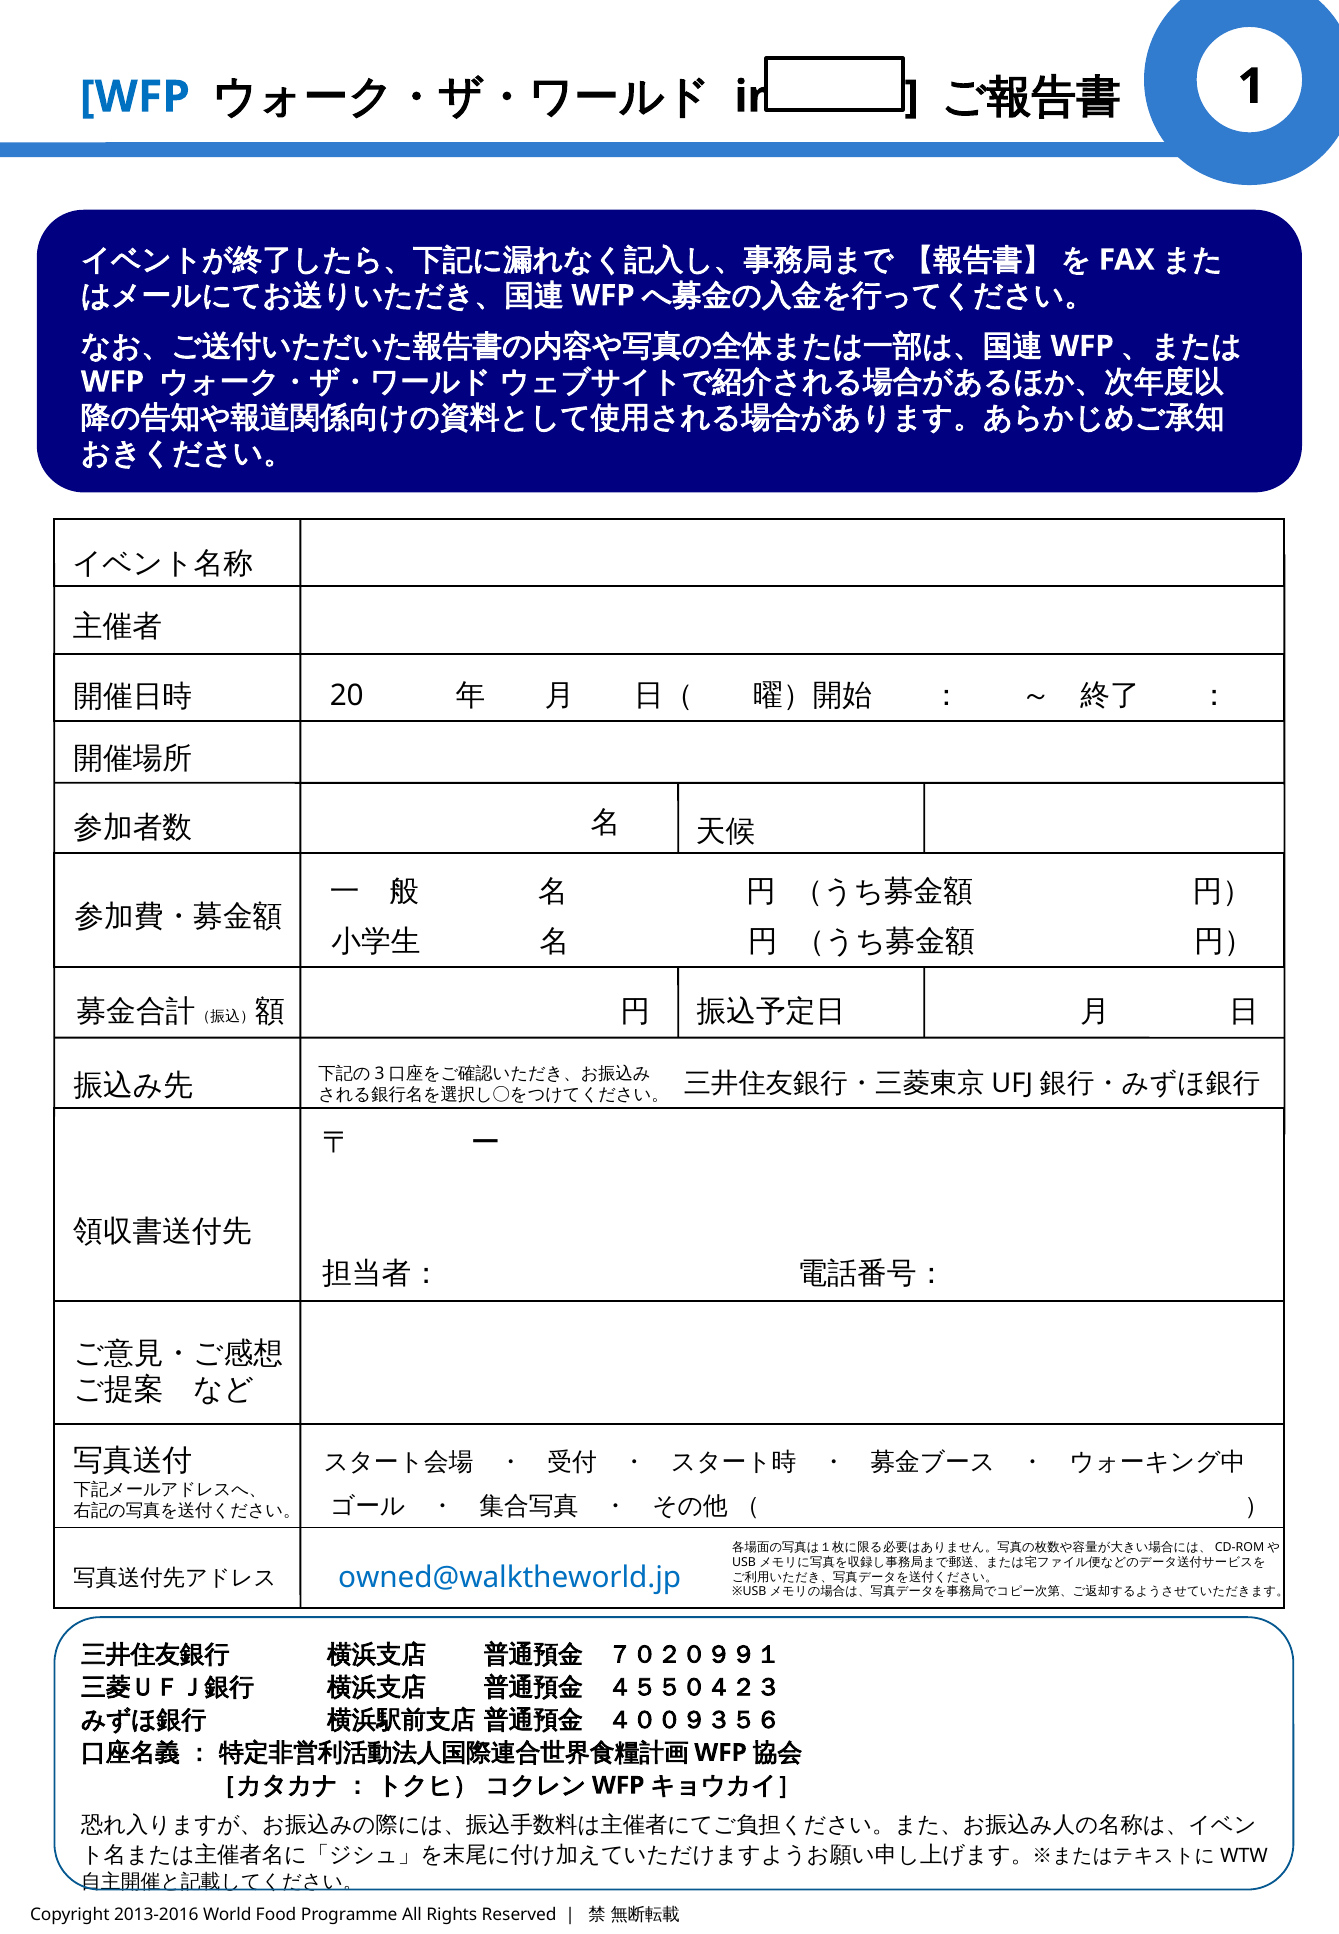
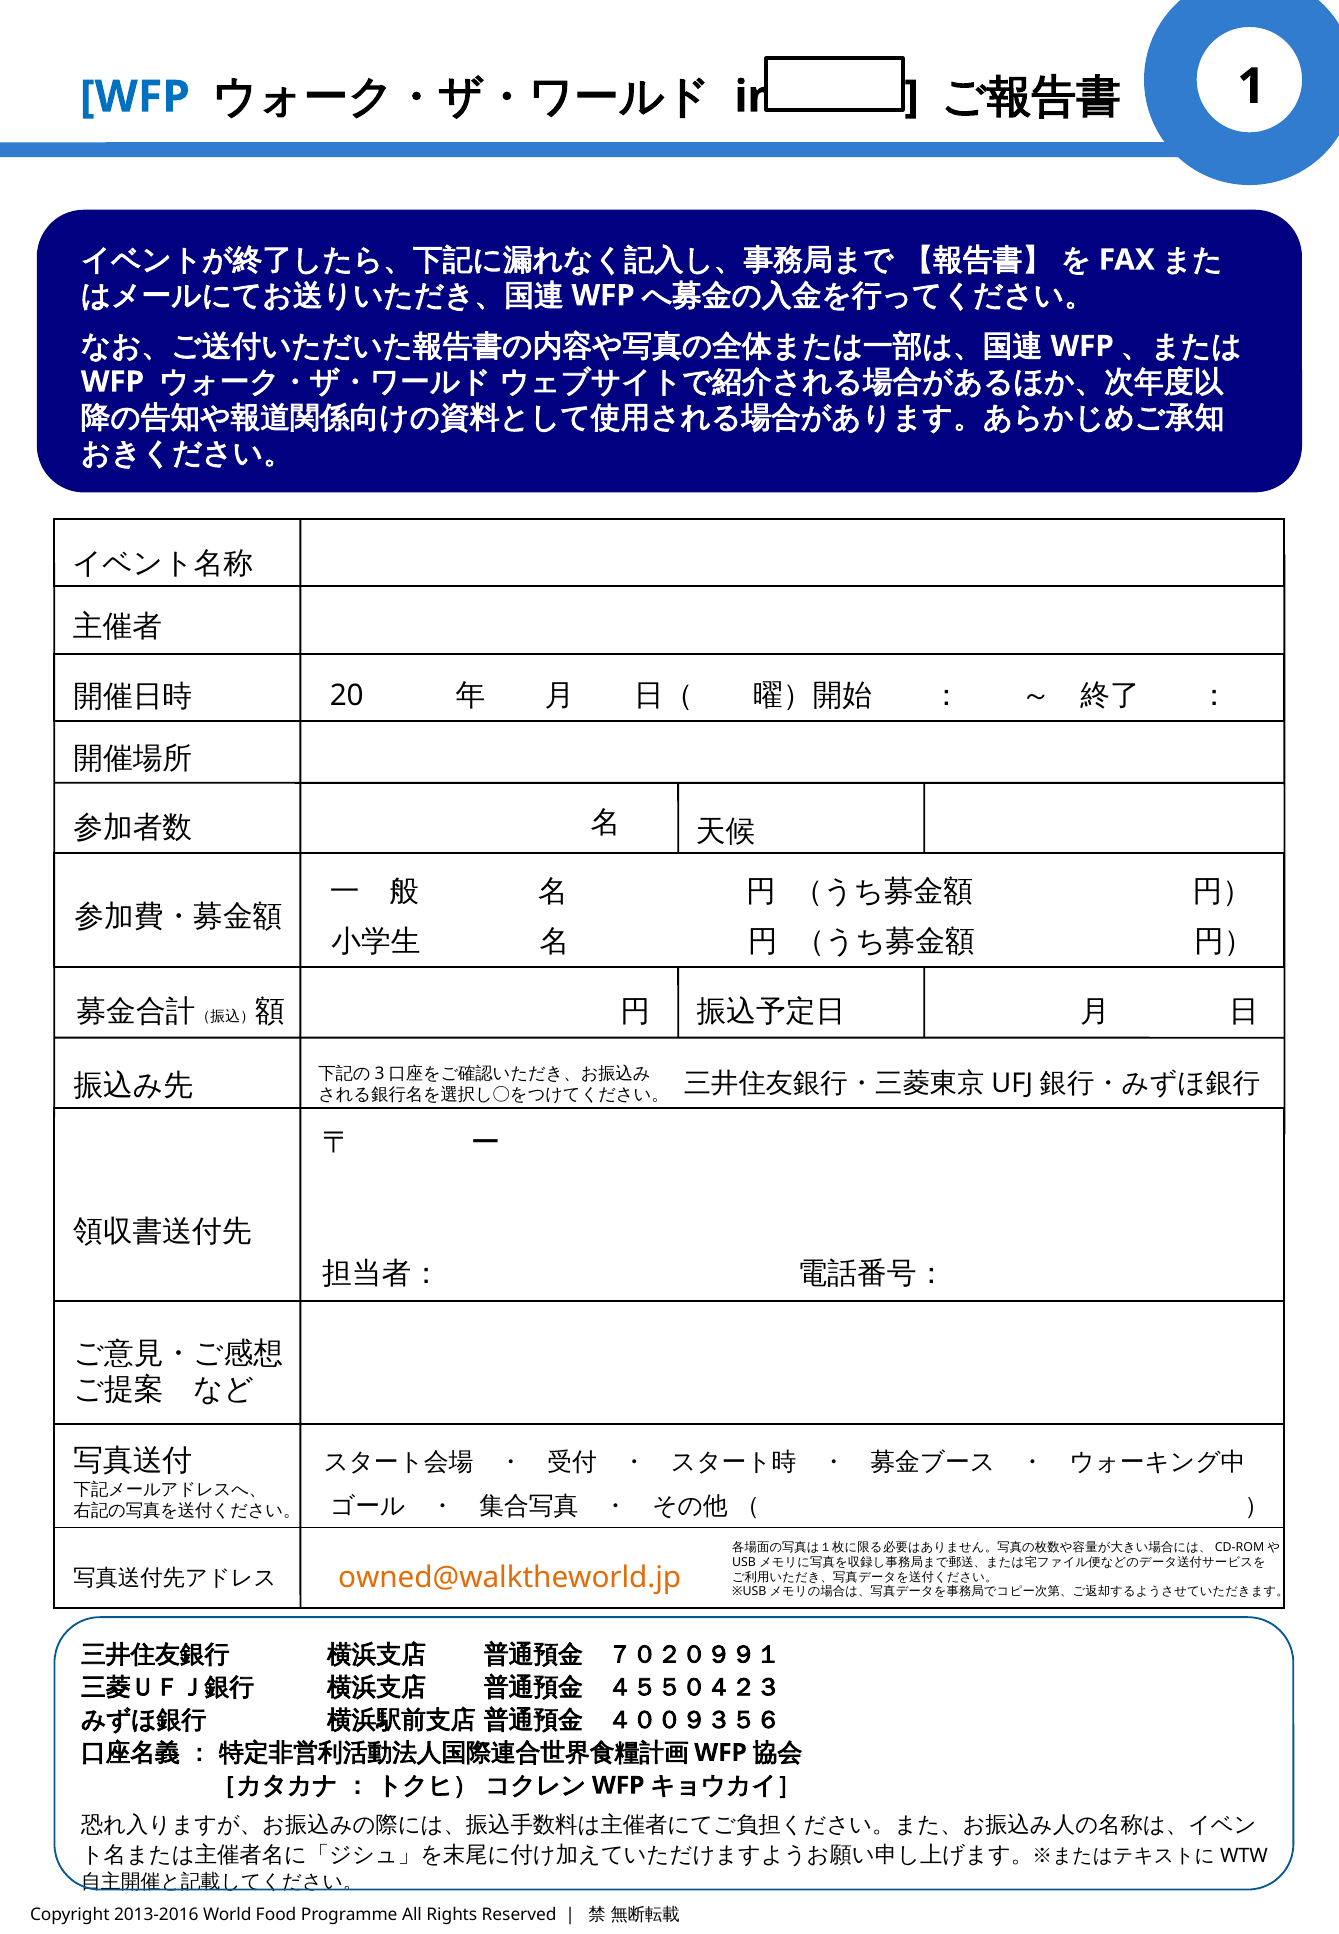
owned@walktheworld.jp colour: blue -> orange
